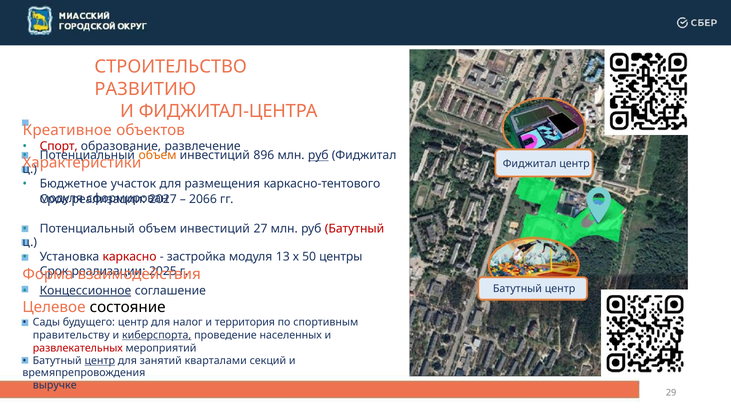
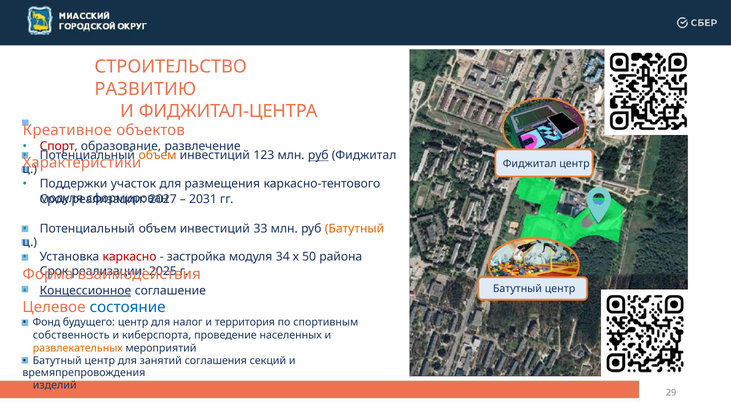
896: 896 -> 123
Бюджетное: Бюджетное -> Поддержки
2066: 2066 -> 2031
27: 27 -> 33
Батутный at (355, 229) colour: red -> orange
13: 13 -> 34
центры: центры -> района
состояние colour: black -> blue
Сады: Сады -> Фонд
правительству: правительству -> собственность
киберспорта underline: present -> none
развлекательных colour: red -> orange
центр at (100, 361) underline: present -> none
кварталами: кварталами -> соглашения
выручке: выручке -> изделий
